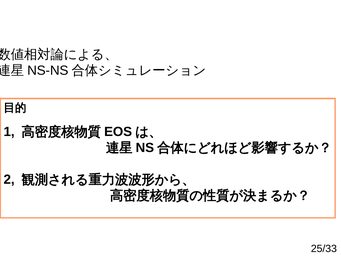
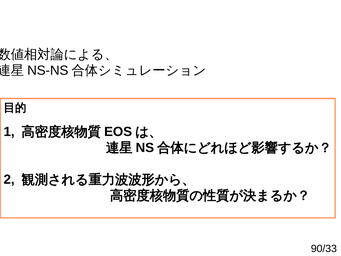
25/33: 25/33 -> 90/33
